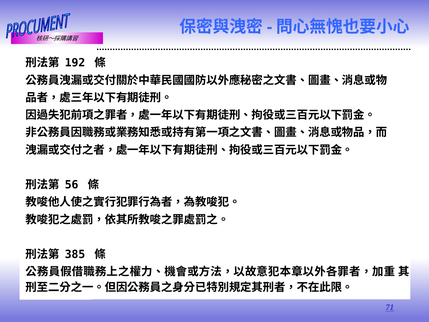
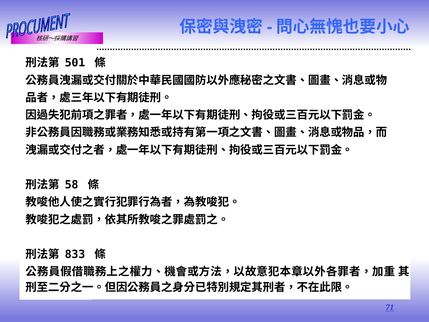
192: 192 -> 501
56: 56 -> 58
385: 385 -> 833
